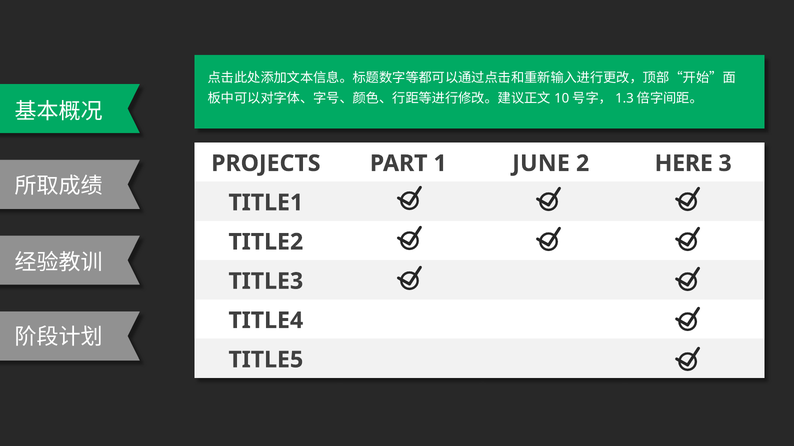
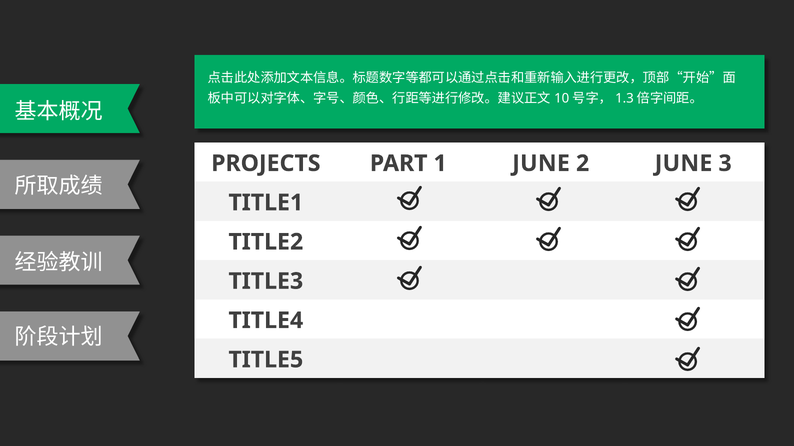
2 HERE: HERE -> JUNE
